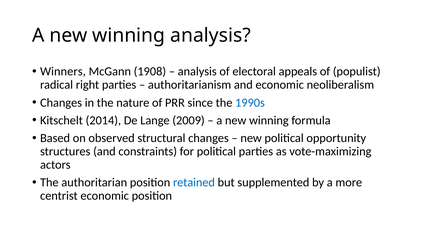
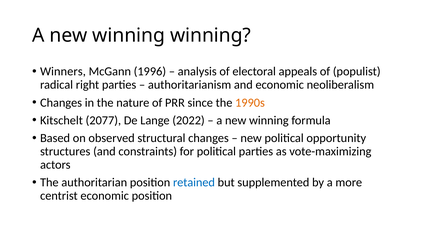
winning analysis: analysis -> winning
1908: 1908 -> 1996
1990s colour: blue -> orange
2014: 2014 -> 2077
2009: 2009 -> 2022
